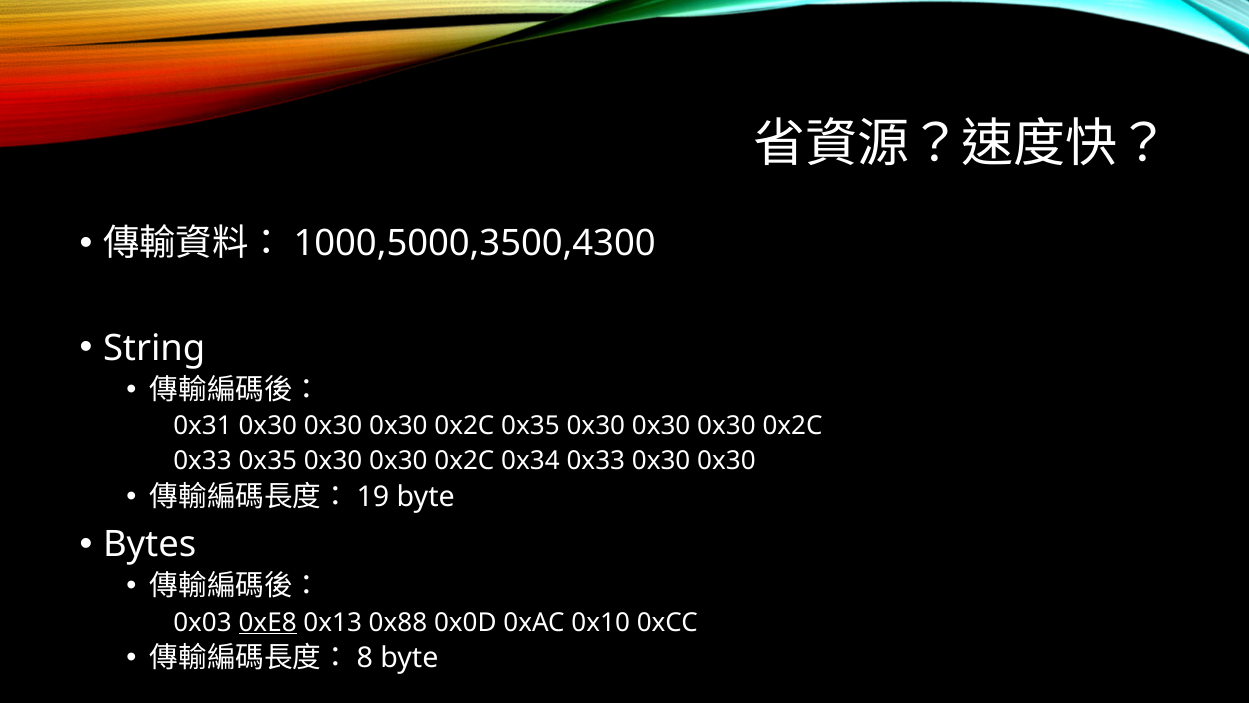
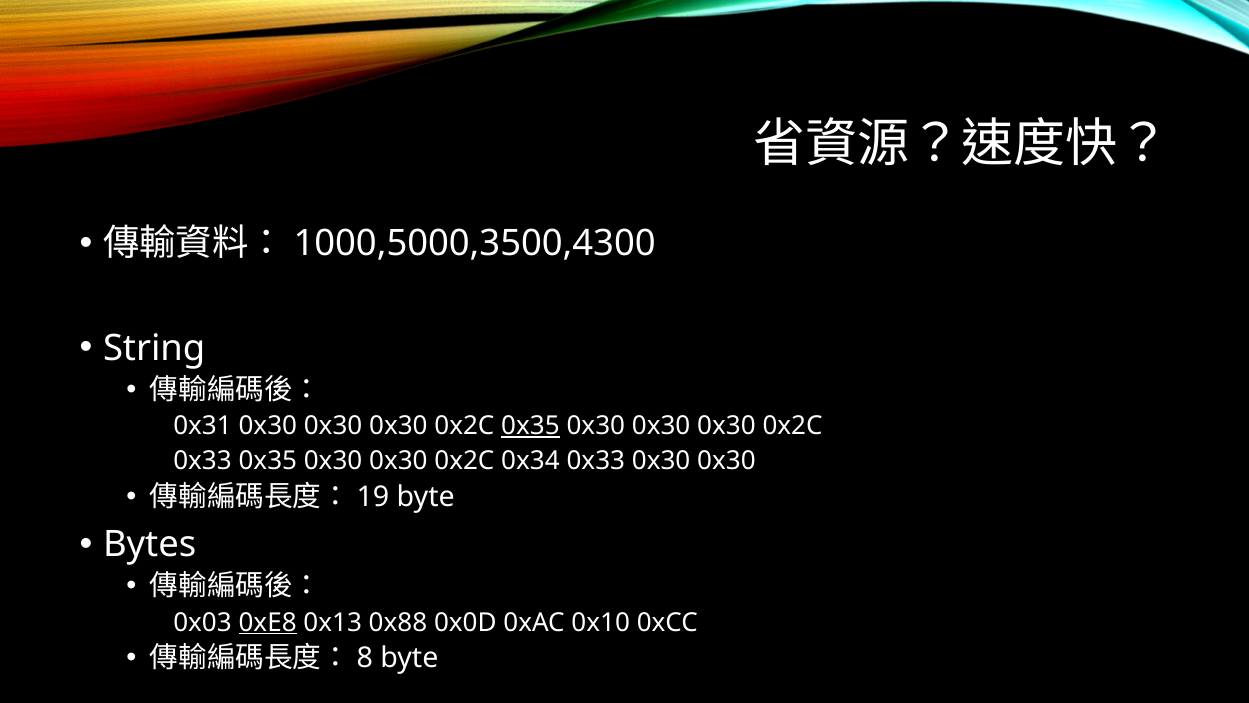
0x35 at (531, 426) underline: none -> present
